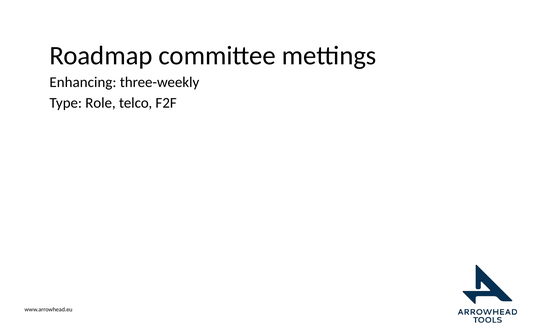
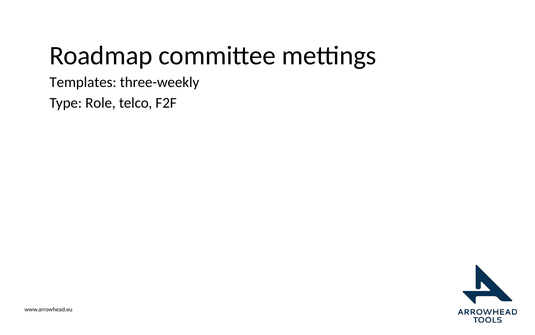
Enhancing: Enhancing -> Templates
